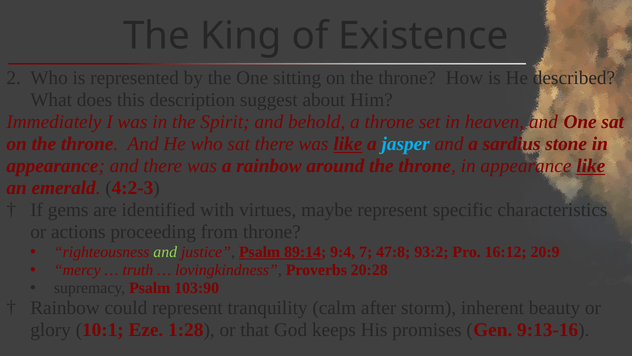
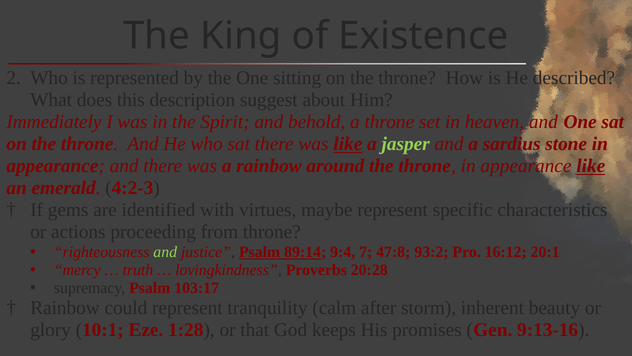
jasper colour: light blue -> light green
20:9: 20:9 -> 20:1
103:90: 103:90 -> 103:17
